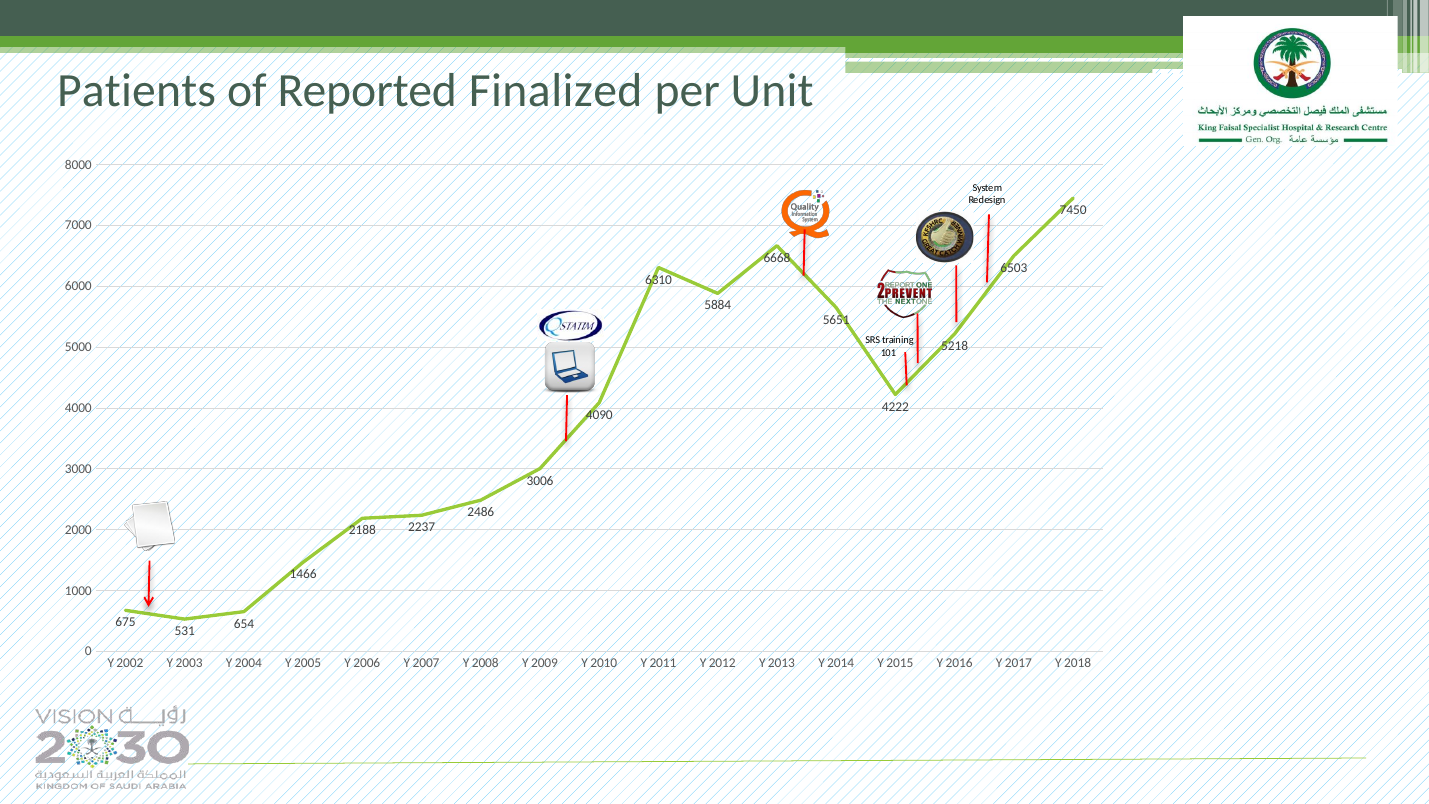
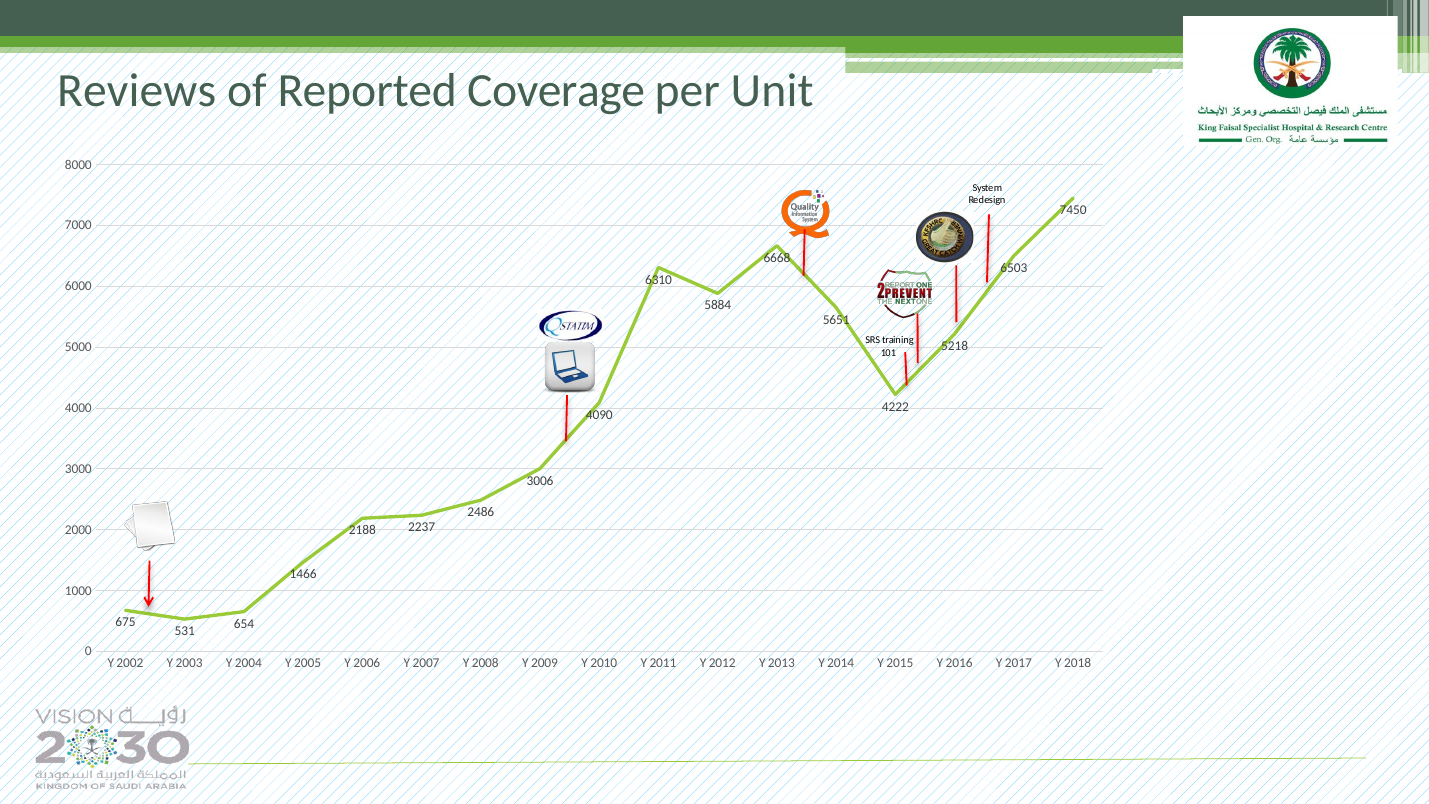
Patients: Patients -> Reviews
Finalized: Finalized -> Coverage
